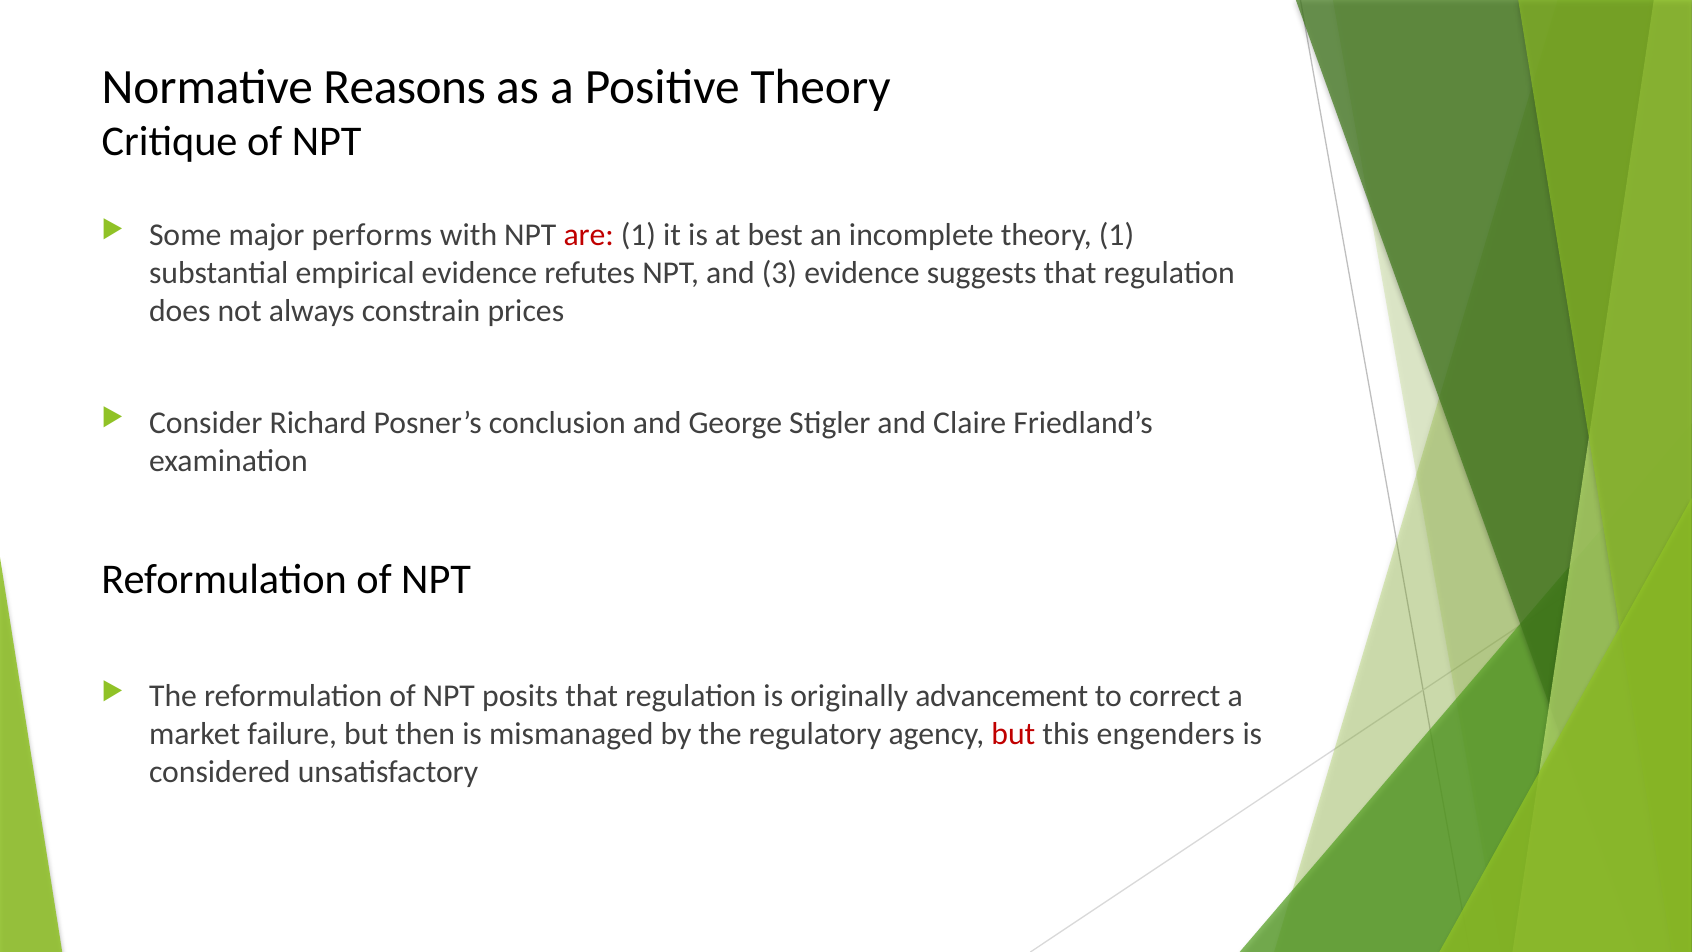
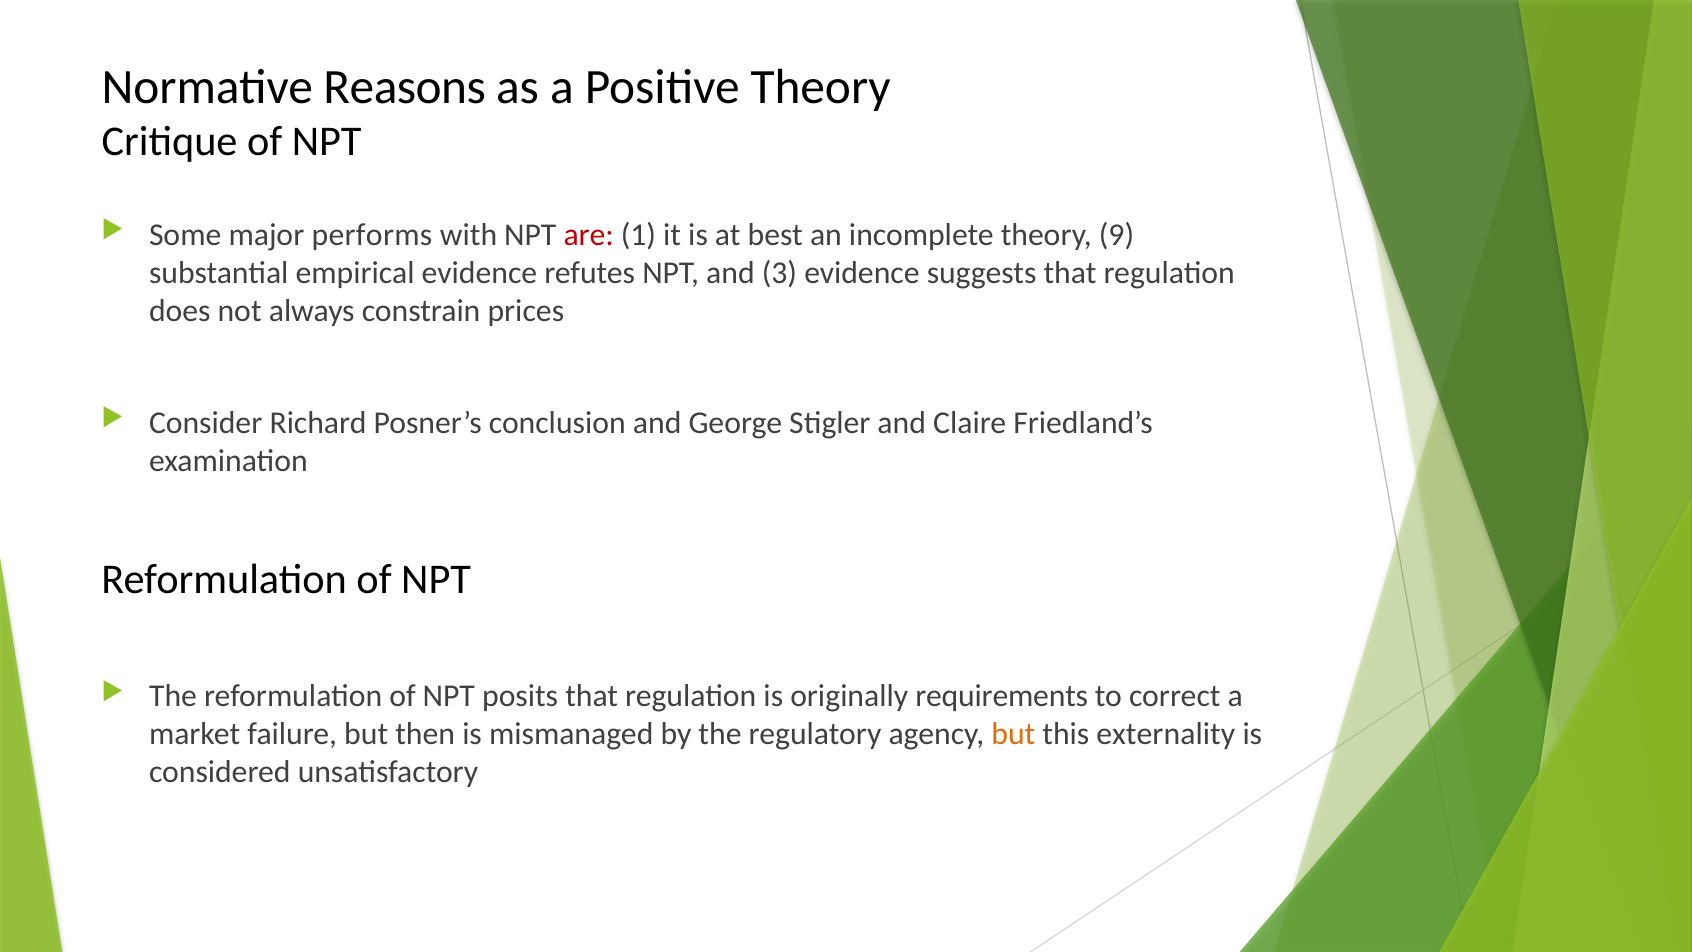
theory 1: 1 -> 9
advancement: advancement -> requirements
but at (1013, 734) colour: red -> orange
engenders: engenders -> externality
